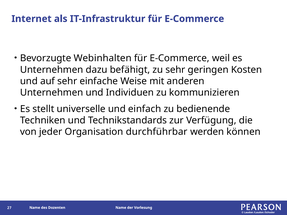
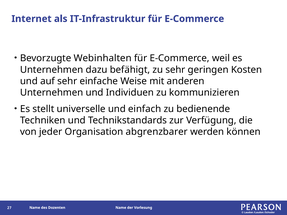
durchführbar: durchführbar -> abgrenzbarer
